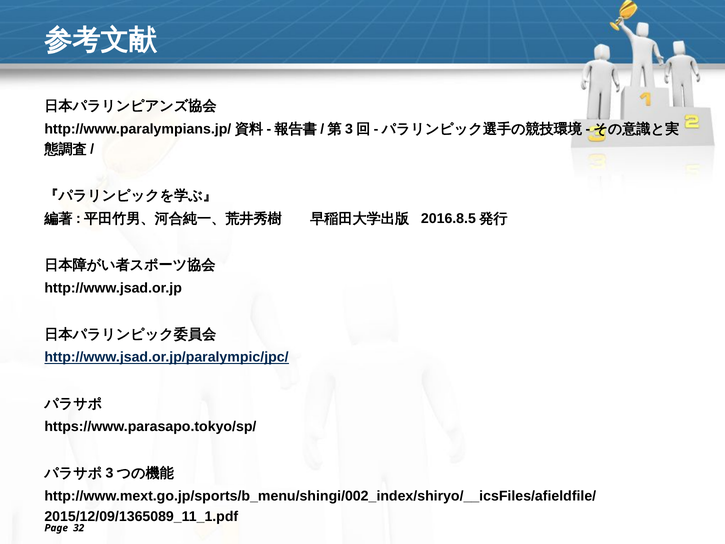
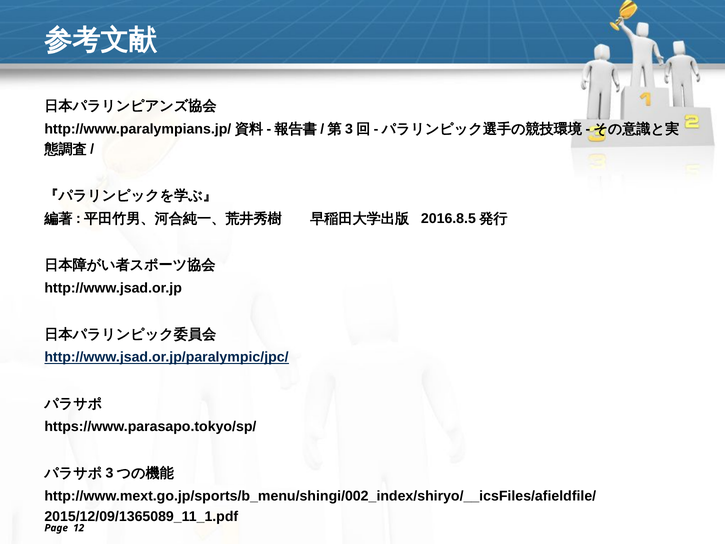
32: 32 -> 12
